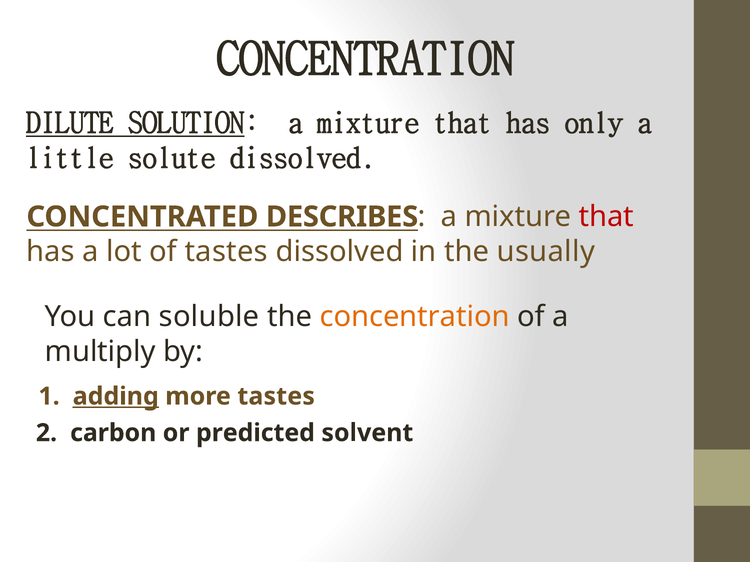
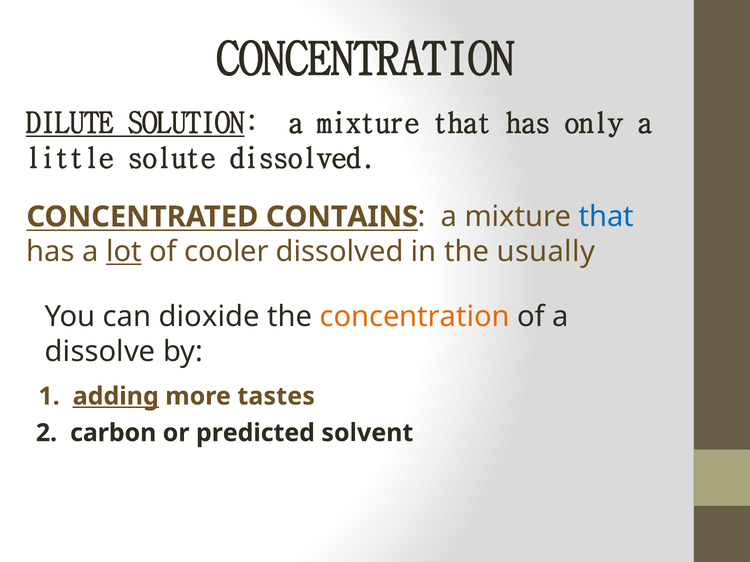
DESCRIBES: DESCRIBES -> CONTAINS
that at (606, 217) colour: red -> blue
lot underline: none -> present
of tastes: tastes -> cooler
soluble: soluble -> dioxide
multiply: multiply -> dissolve
